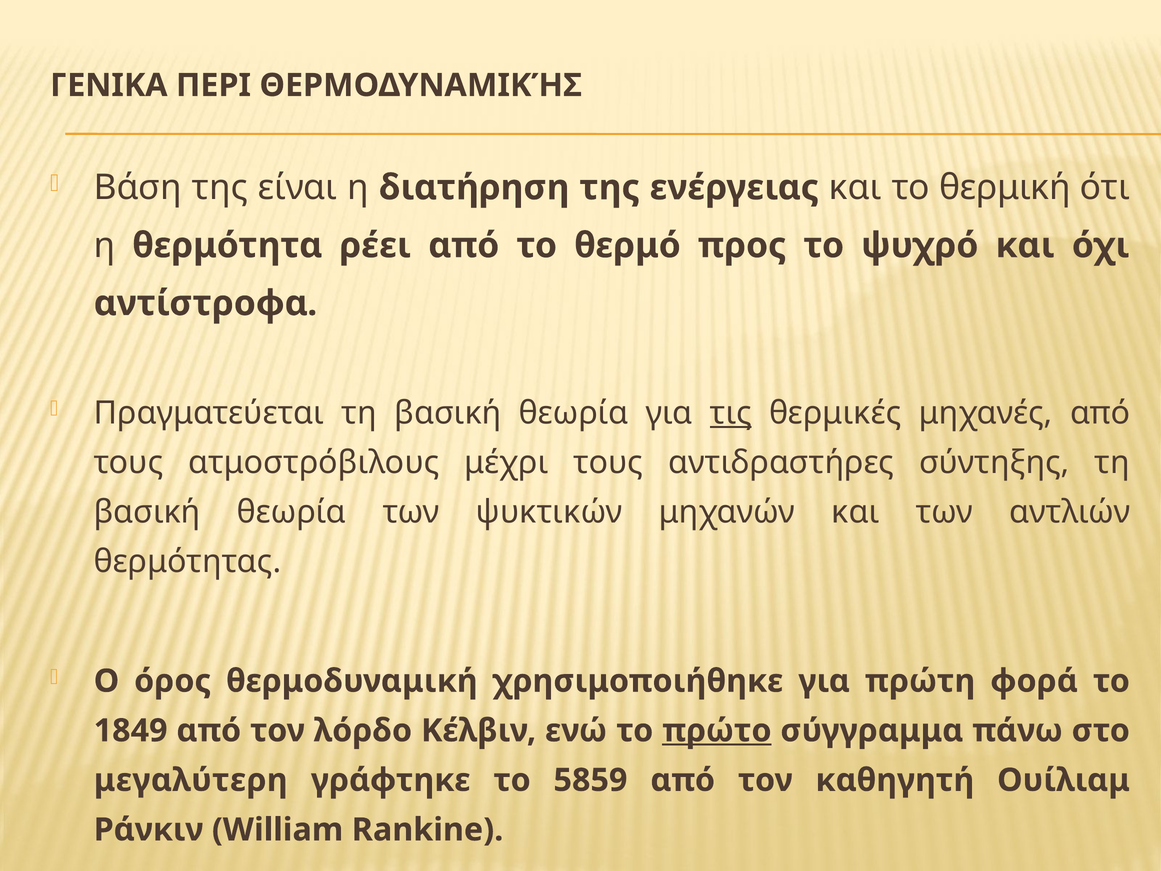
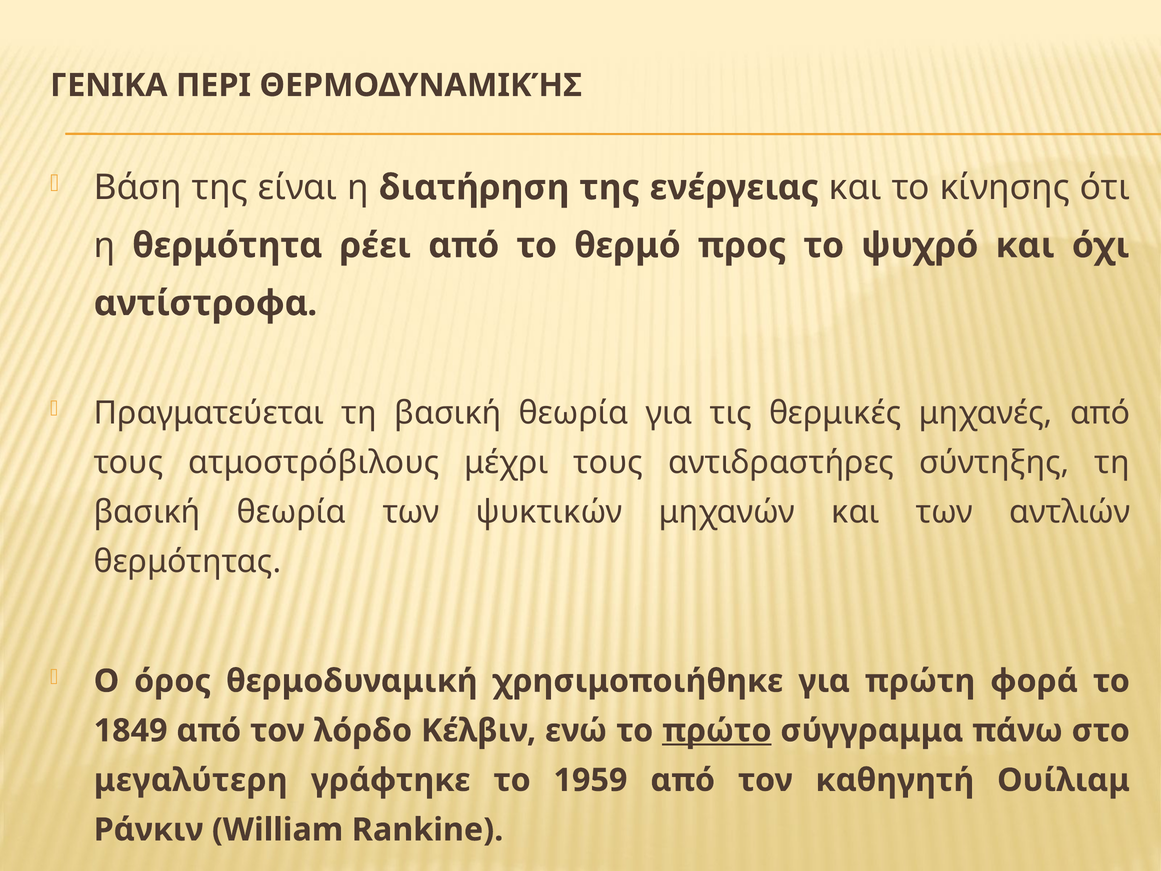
θερμική: θερμική -> κίνησης
τις underline: present -> none
5859: 5859 -> 1959
